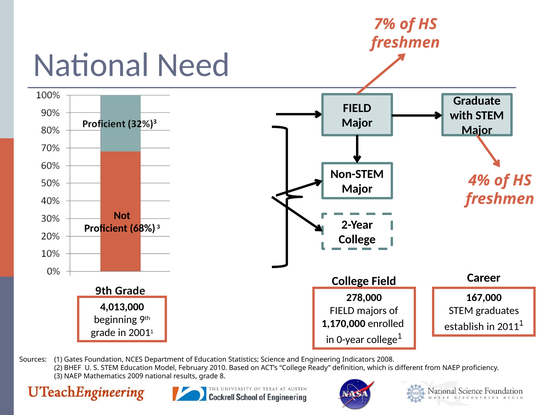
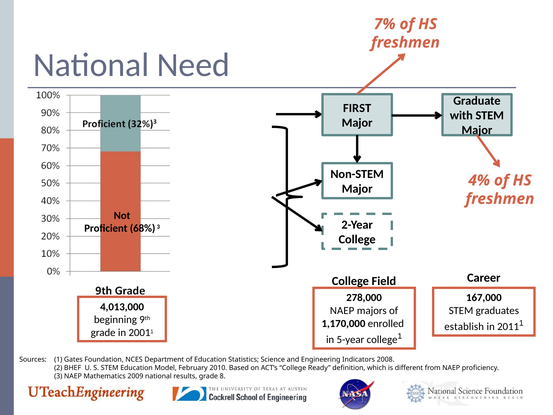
FIELD at (357, 108): FIELD -> FIRST
FIELD at (342, 310): FIELD -> NAEP
0-year: 0-year -> 5-year
